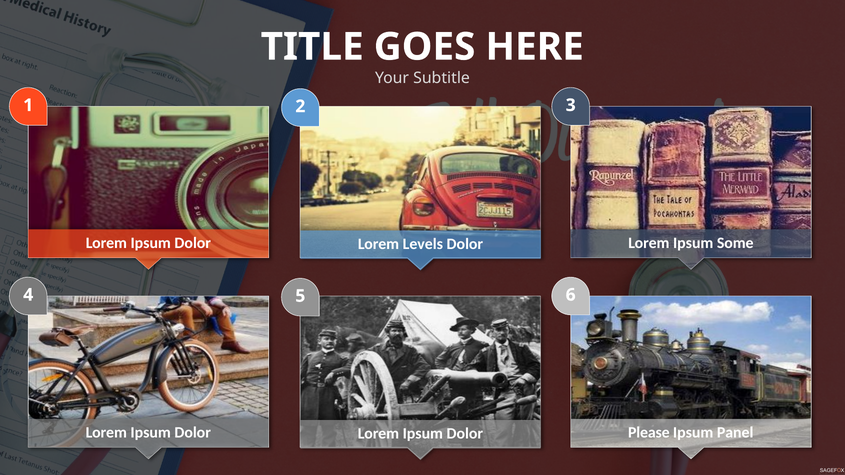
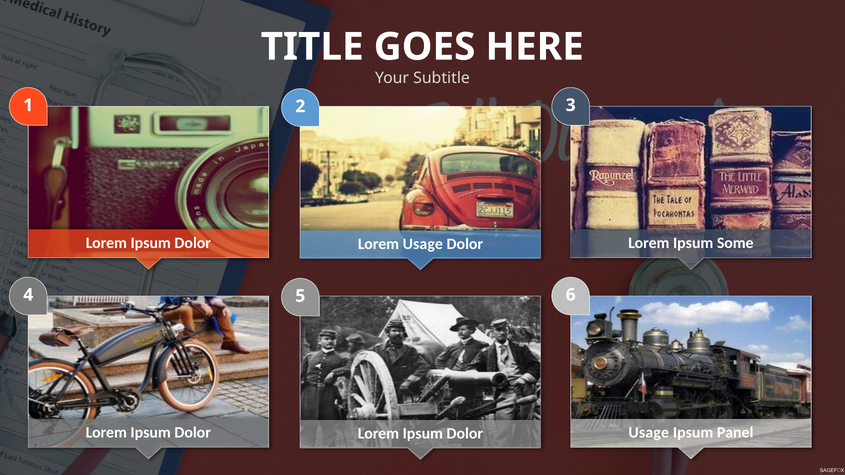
Lorem Levels: Levels -> Usage
Please at (649, 433): Please -> Usage
